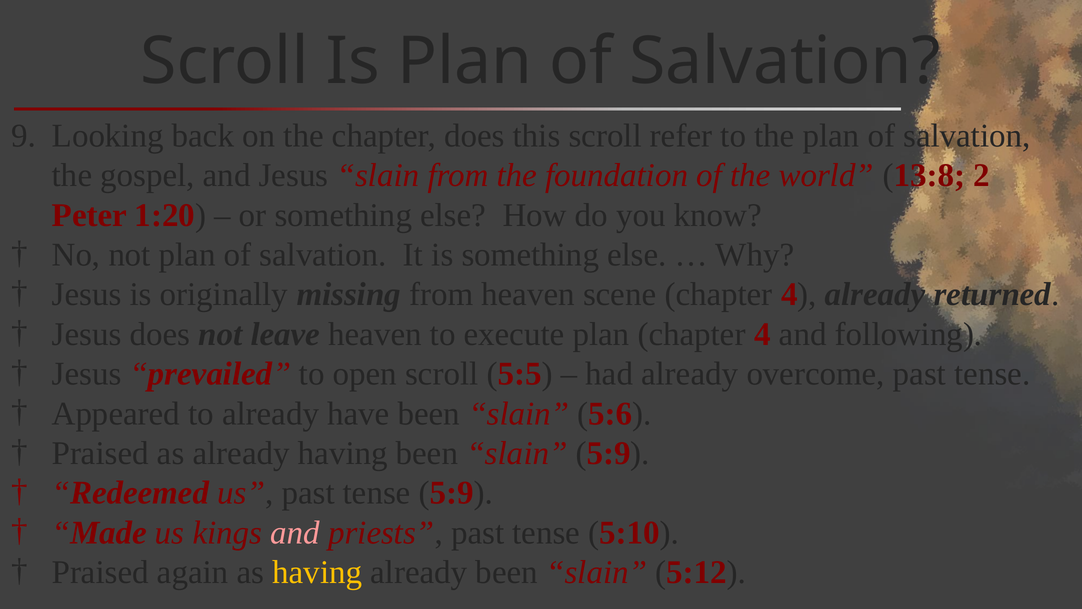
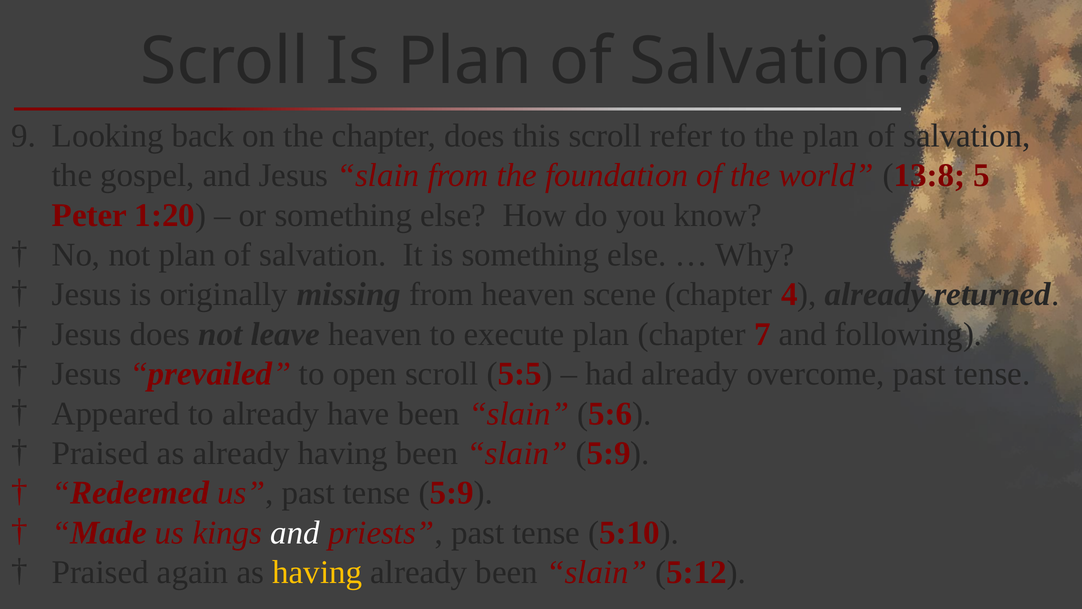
2: 2 -> 5
plan chapter 4: 4 -> 7
and at (295, 532) colour: pink -> white
